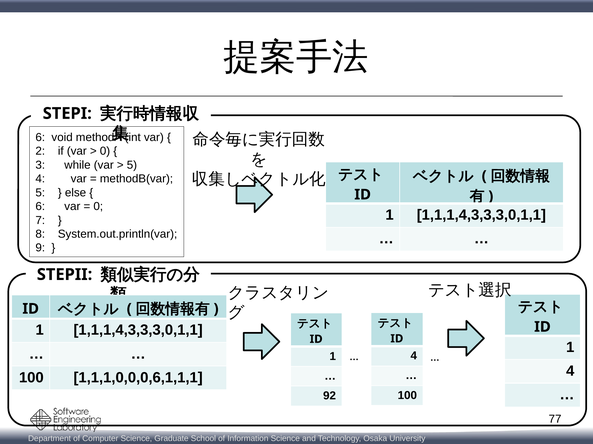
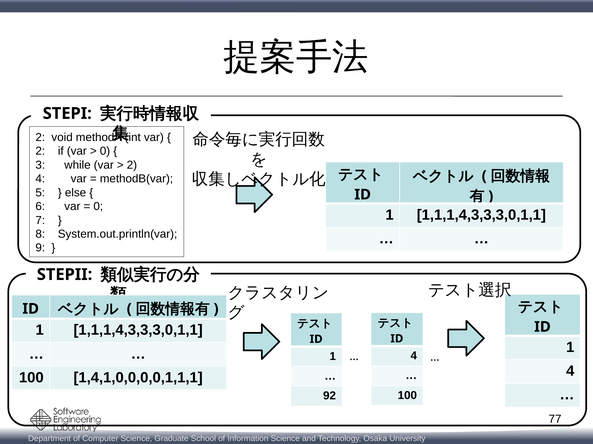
6 at (40, 138): 6 -> 2
5 at (132, 165): 5 -> 2
1,1,1,0,0,0,6,1,1,1: 1,1,1,0,0,0,6,1,1,1 -> 1,4,1,0,0,0,0,1,1,1
